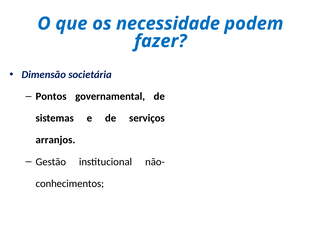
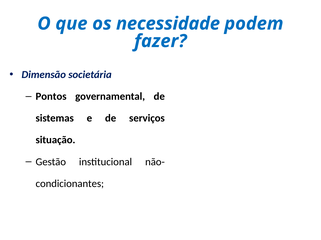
arranjos: arranjos -> situação
conhecimentos: conhecimentos -> condicionantes
